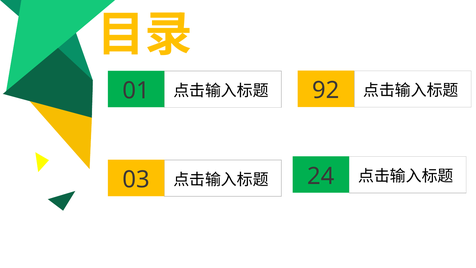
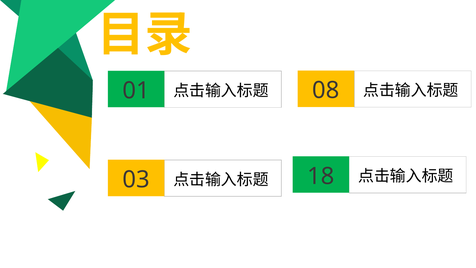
92: 92 -> 08
24: 24 -> 18
